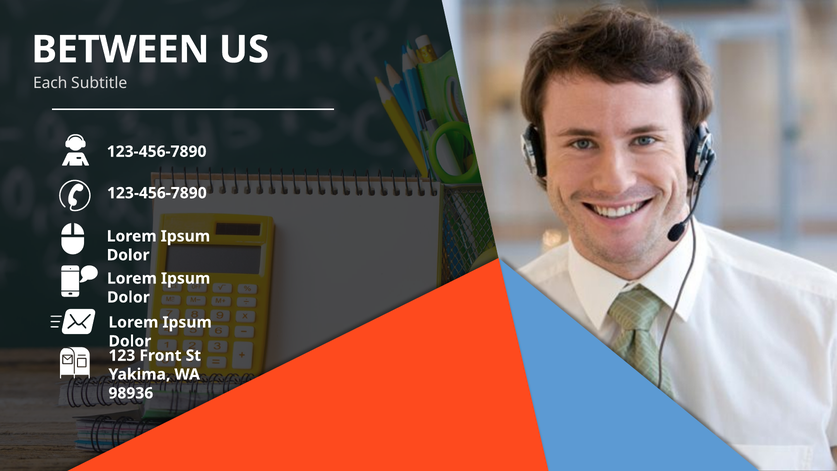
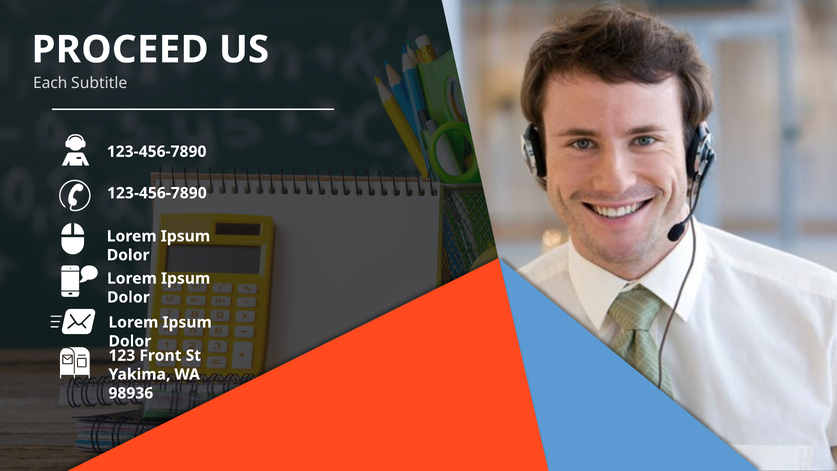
BETWEEN: BETWEEN -> PROCEED
